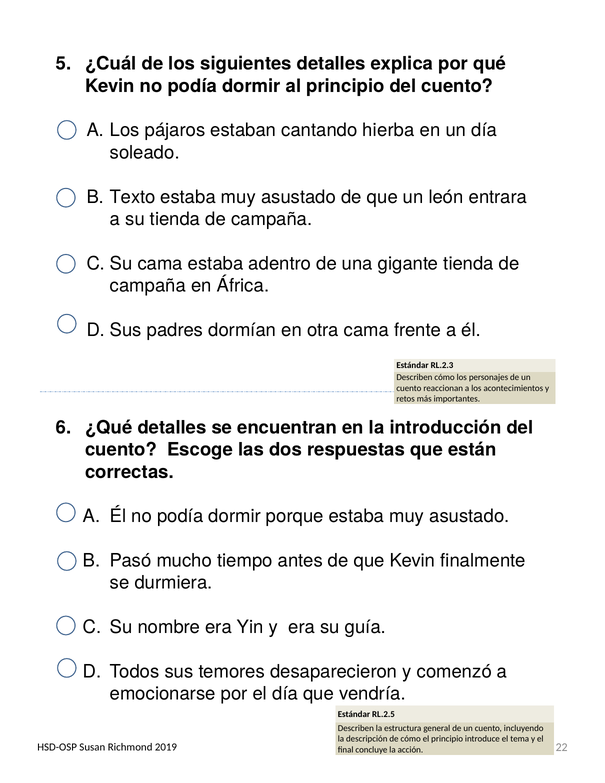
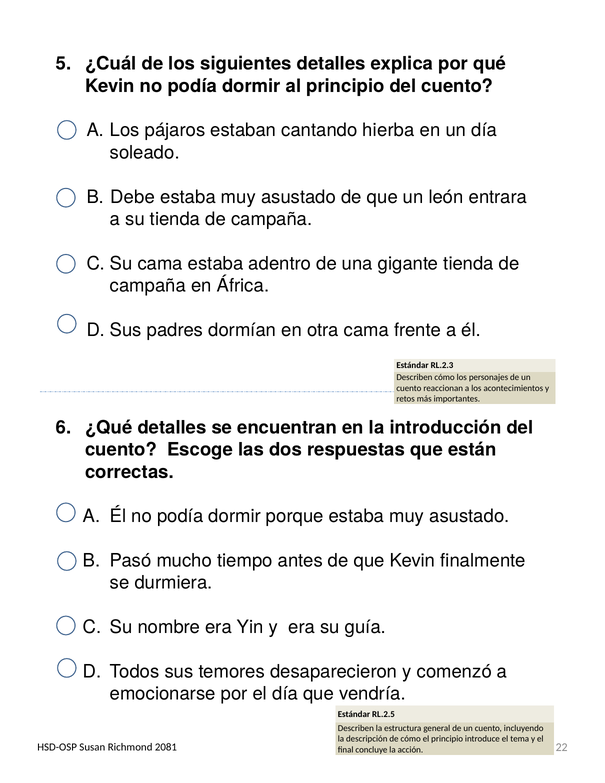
Texto: Texto -> Debe
2019: 2019 -> 2081
